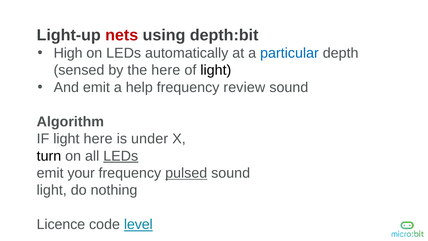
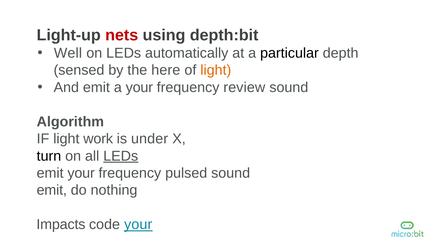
High: High -> Well
particular colour: blue -> black
light at (216, 70) colour: black -> orange
a help: help -> your
light here: here -> work
pulsed underline: present -> none
light at (52, 190): light -> emit
Licence: Licence -> Impacts
code level: level -> your
